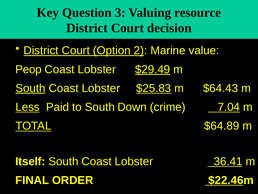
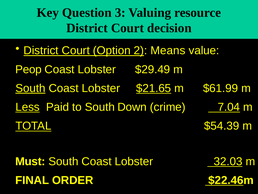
Marine: Marine -> Means
$29.49 underline: present -> none
$25.83: $25.83 -> $21.65
$64.43: $64.43 -> $61.99
$64.89: $64.89 -> $54.39
Itself: Itself -> Must
36.41: 36.41 -> 32.03
